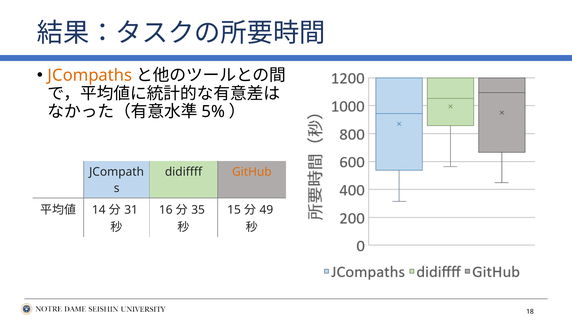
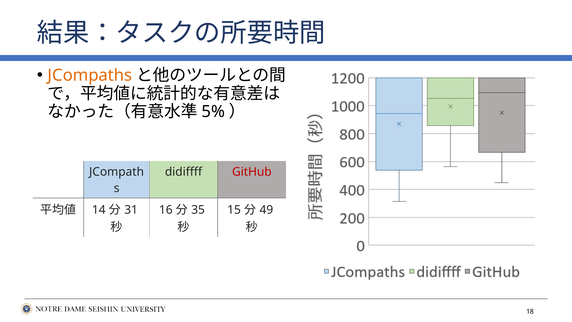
GitHub colour: orange -> red
